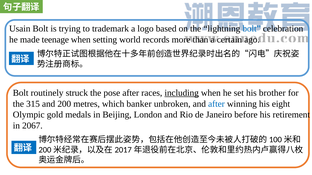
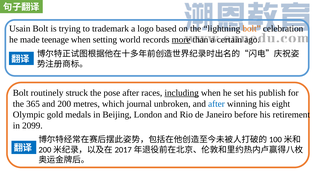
bolt at (252, 29) colour: blue -> orange
more underline: none -> present
brother: brother -> publish
315: 315 -> 365
banker: banker -> journal
2067: 2067 -> 2099
